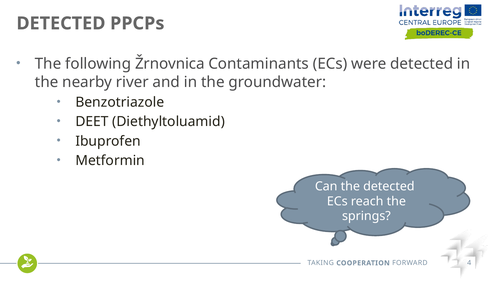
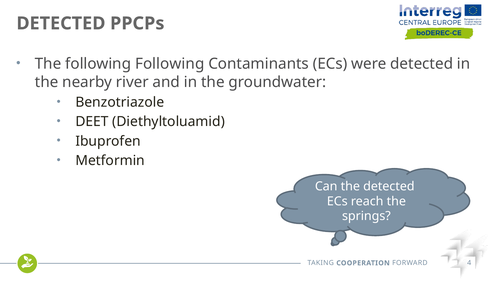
following Žrnovnica: Žrnovnica -> Following
